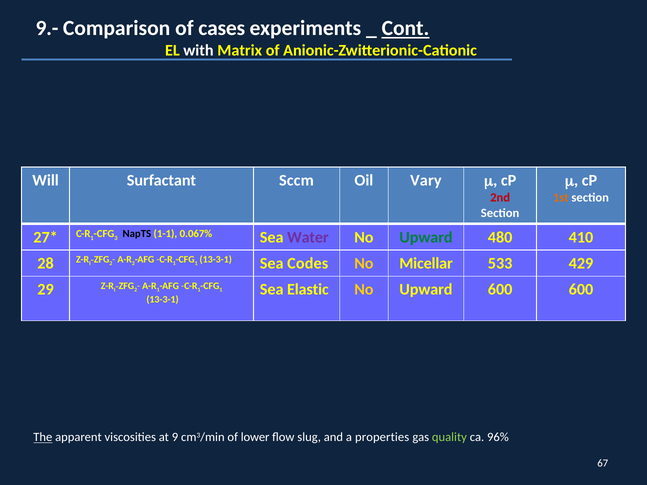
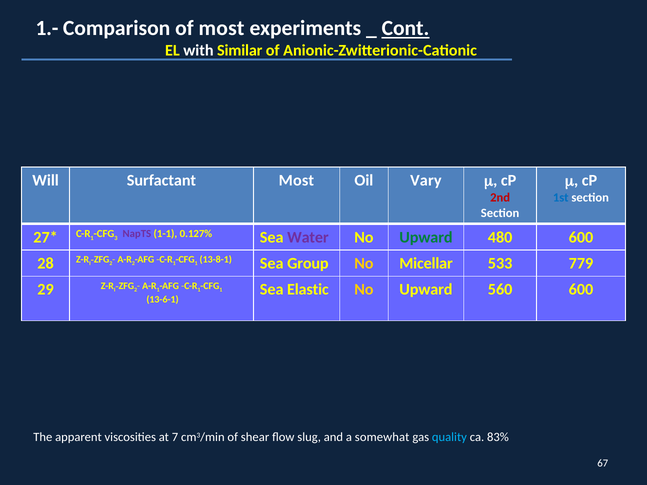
9.-: 9.- -> 1.-
of cases: cases -> most
Matrix: Matrix -> Similar
Surfactant Sccm: Sccm -> Most
1st colour: orange -> blue
NapTS colour: black -> purple
0.067%: 0.067% -> 0.127%
480 410: 410 -> 600
13-3-1 at (216, 260): 13-3-1 -> 13-8-1
Codes: Codes -> Group
429: 429 -> 779
Upward 600: 600 -> 560
13-3-1 at (163, 299): 13-3-1 -> 13-6-1
The underline: present -> none
9: 9 -> 7
lower: lower -> shear
properties: properties -> somewhat
quality colour: light green -> light blue
96%: 96% -> 83%
